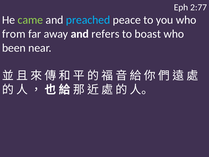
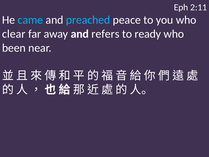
2:77: 2:77 -> 2:11
came colour: light green -> light blue
from: from -> clear
boast: boast -> ready
